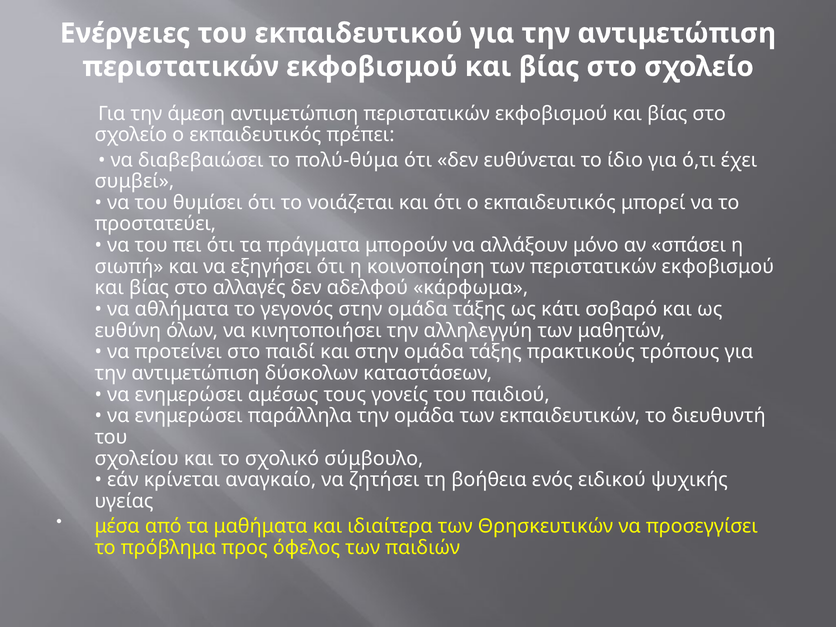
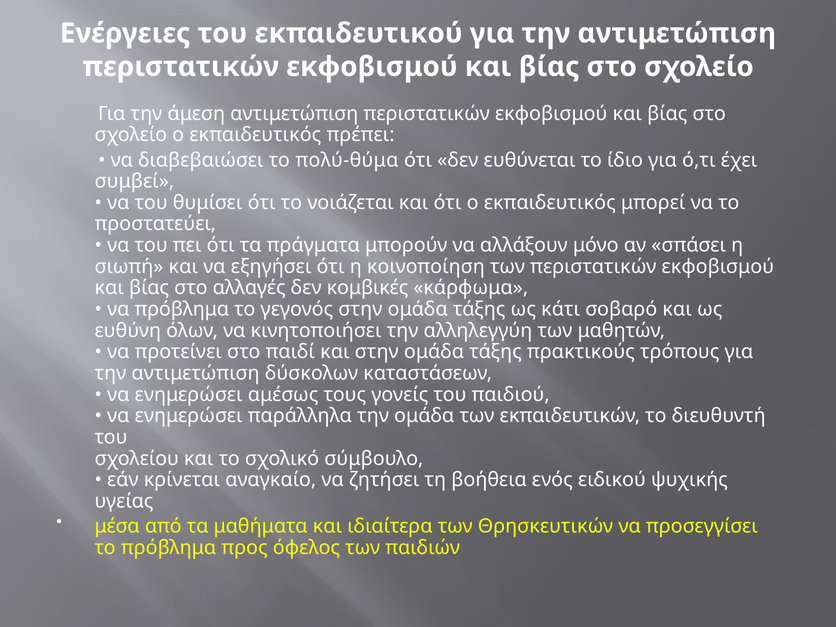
αδελφού: αδελφού -> κομβικές
να αθλήματα: αθλήματα -> πρόβλημα
